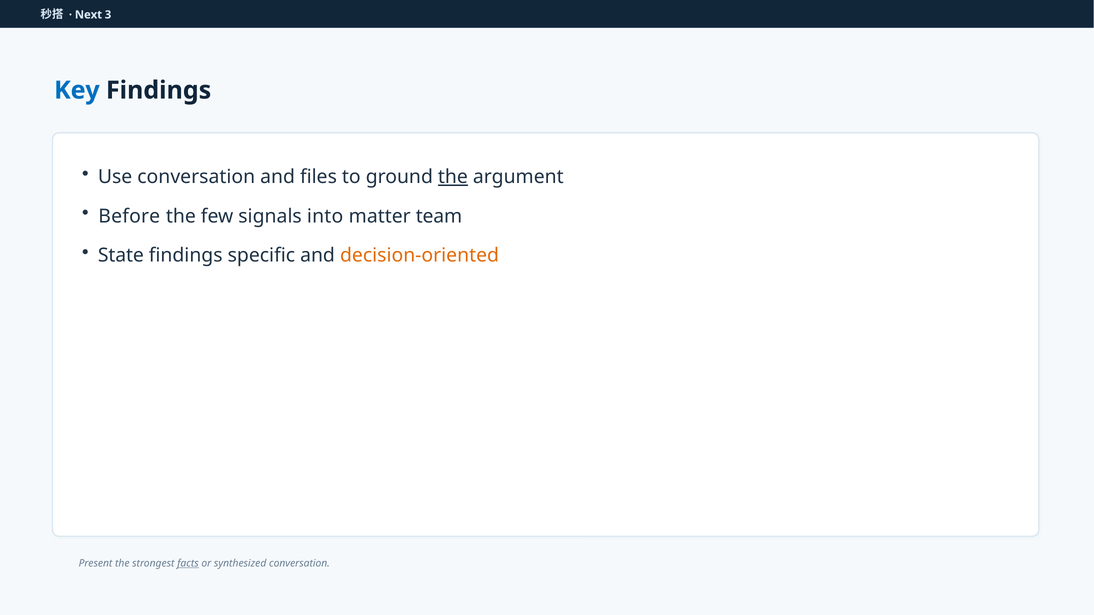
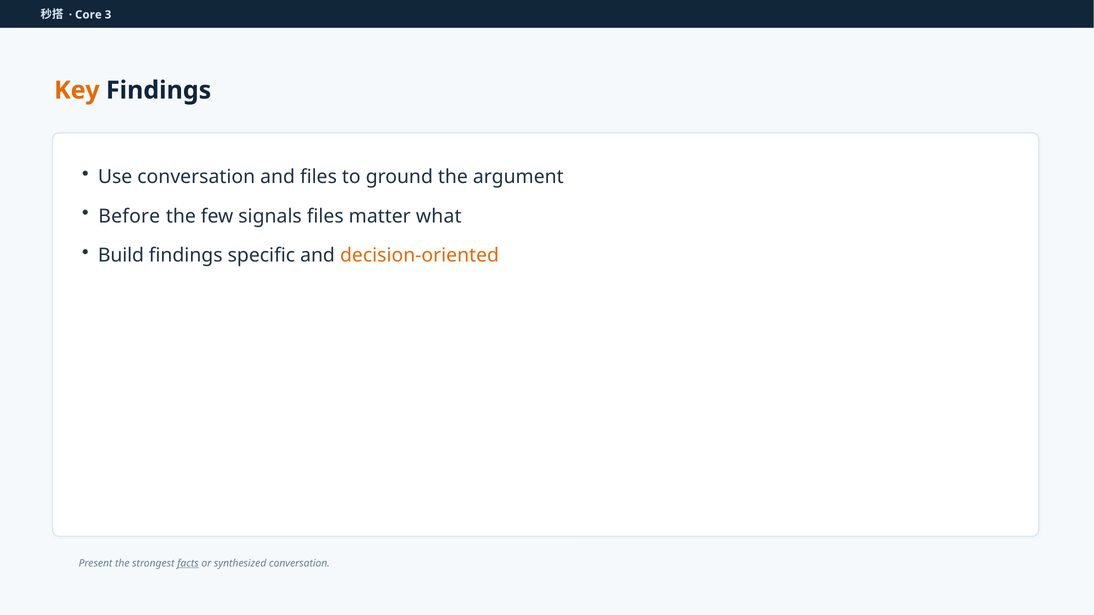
Next: Next -> Core
Key colour: blue -> orange
the at (453, 177) underline: present -> none
signals into: into -> files
team: team -> what
State: State -> Build
